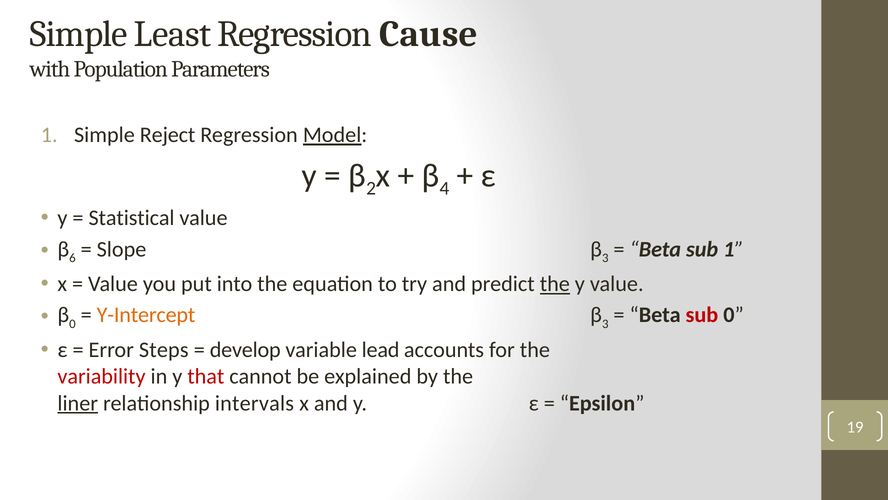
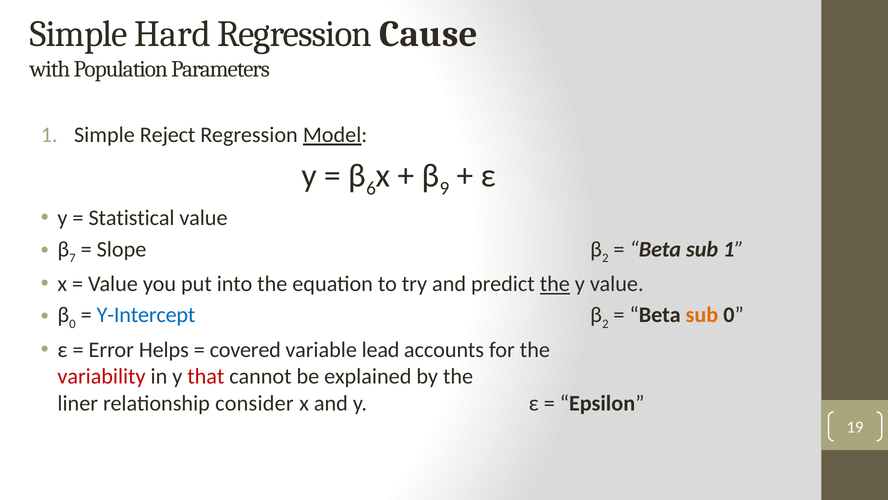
Least: Least -> Hard
2: 2 -> 6
4: 4 -> 9
6: 6 -> 7
3 at (605, 258): 3 -> 2
Y-Intercept colour: orange -> blue
3 at (605, 323): 3 -> 2
sub at (702, 315) colour: red -> orange
Steps: Steps -> Helps
develop: develop -> covered
liner underline: present -> none
intervals: intervals -> consider
